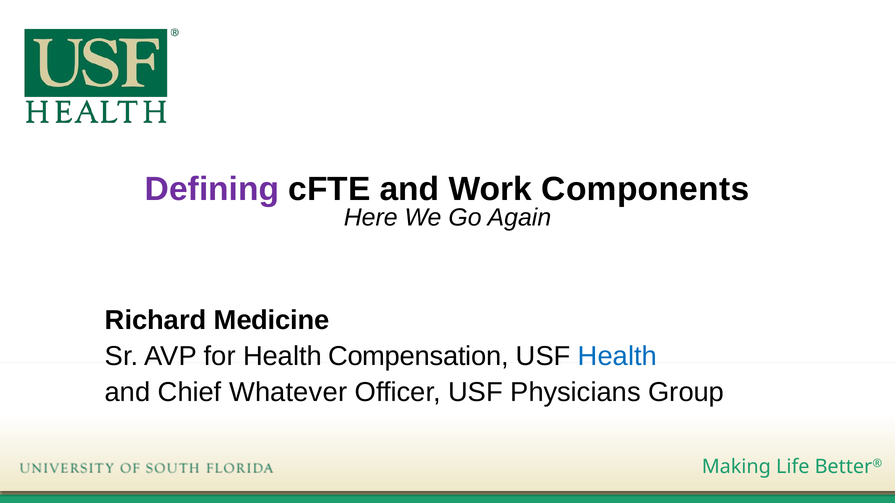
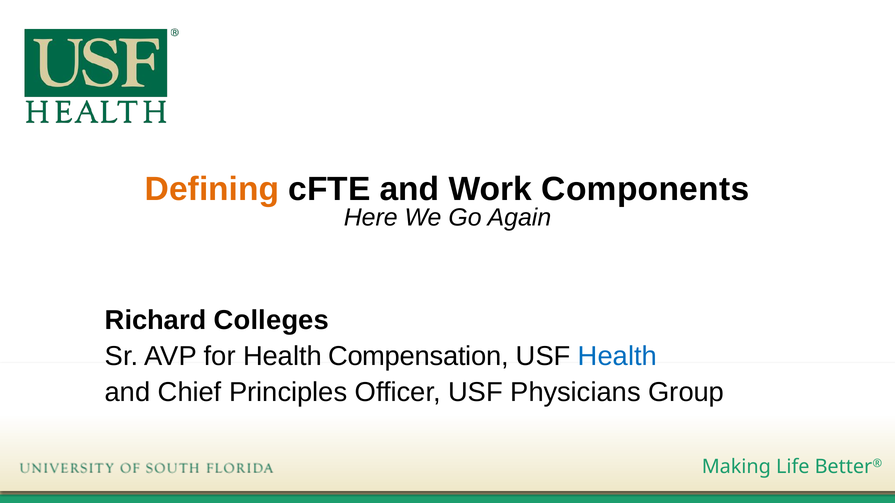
Defining colour: purple -> orange
Medicine: Medicine -> Colleges
Whatever: Whatever -> Principles
